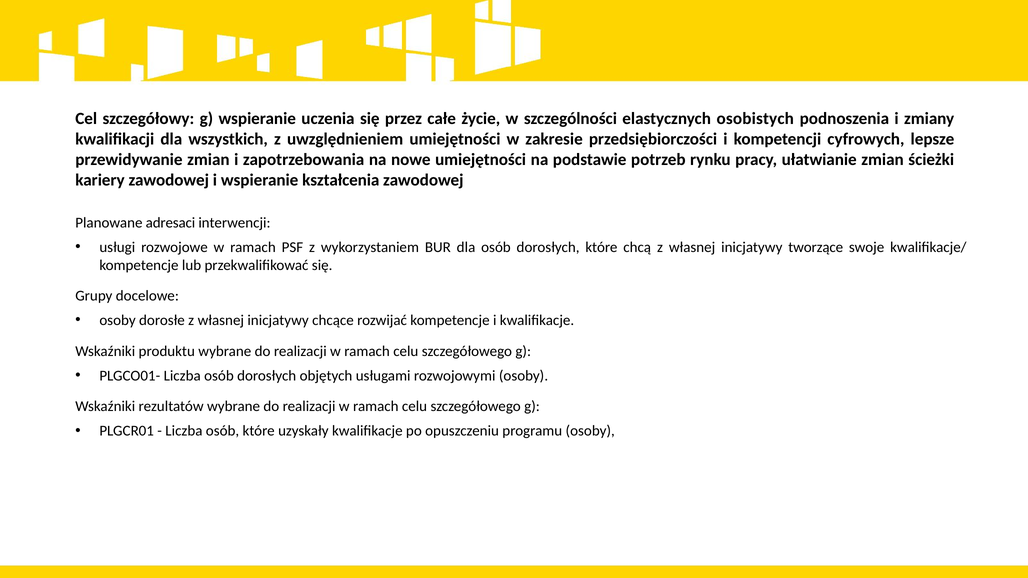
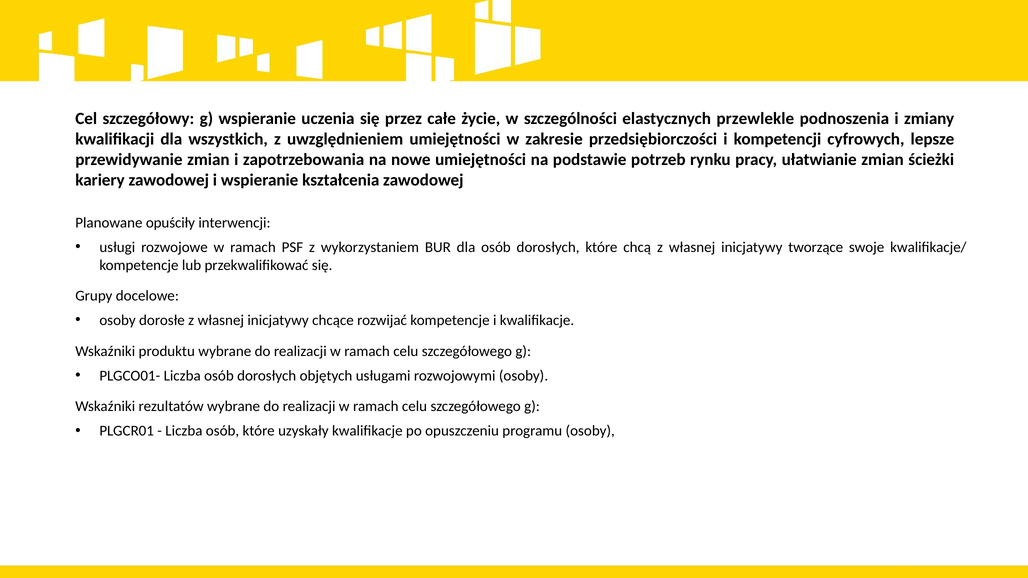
osobistych: osobistych -> przewlekle
adresaci: adresaci -> opuściły
